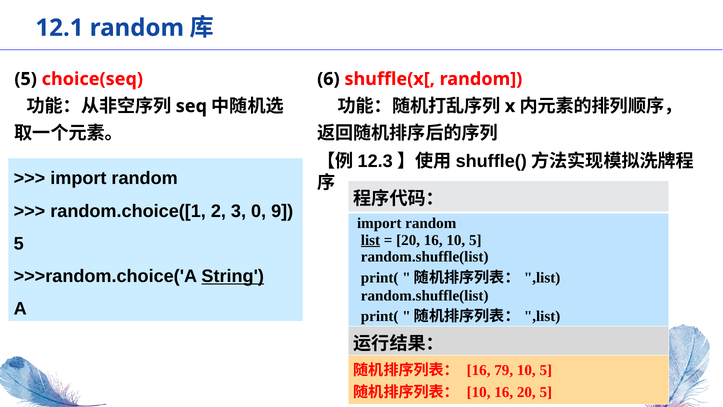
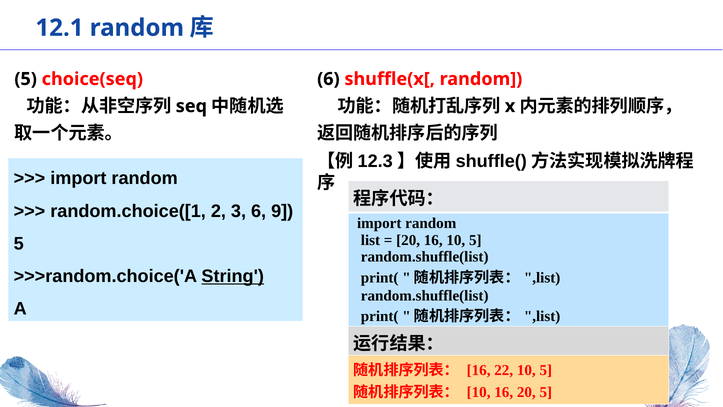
3 0: 0 -> 6
list underline: present -> none
79: 79 -> 22
